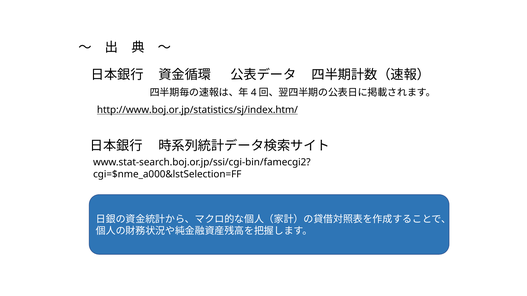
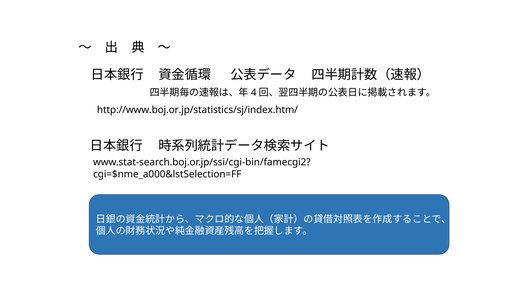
http://www.boj.or.jp/statistics/sj/index.htm/ underline: present -> none
